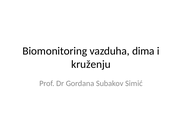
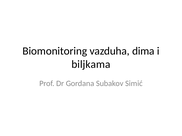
kruženju: kruženju -> biljkama
